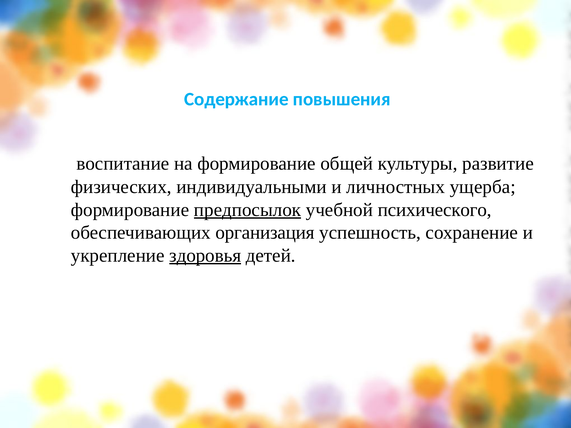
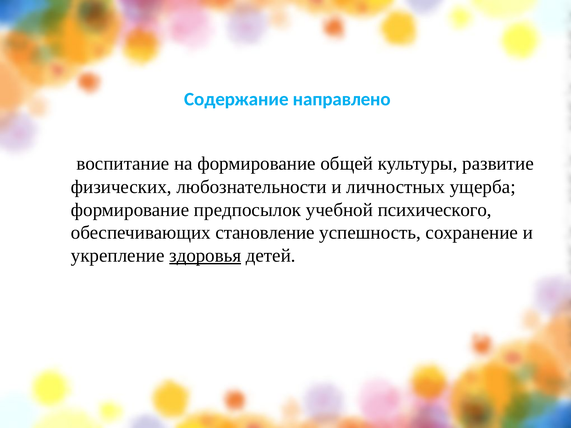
повышения: повышения -> направлено
индивидуальными: индивидуальными -> любознательности
предпосылок underline: present -> none
организация: организация -> становление
